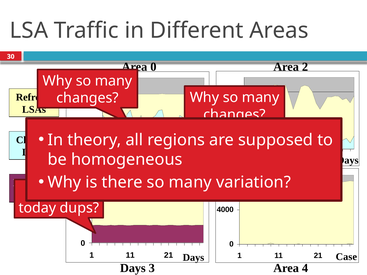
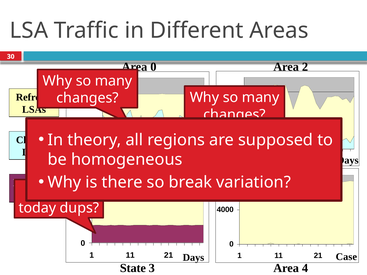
there so many: many -> break
Days at (133, 268): Days -> State
